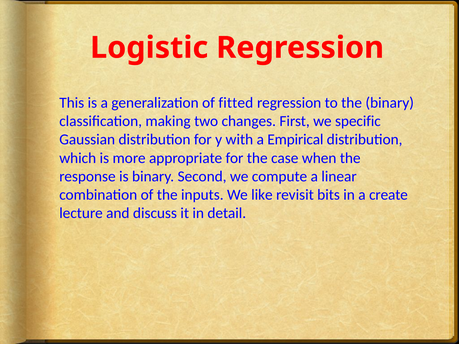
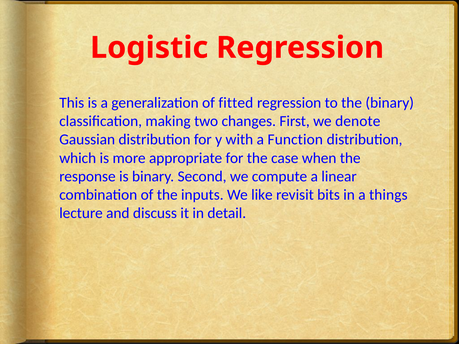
specific: specific -> denote
Empirical: Empirical -> Function
create: create -> things
